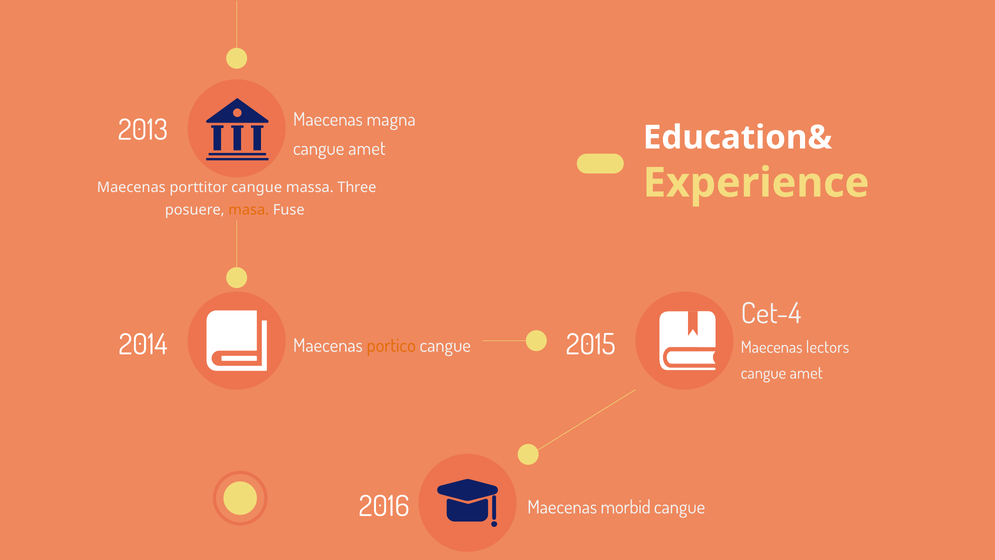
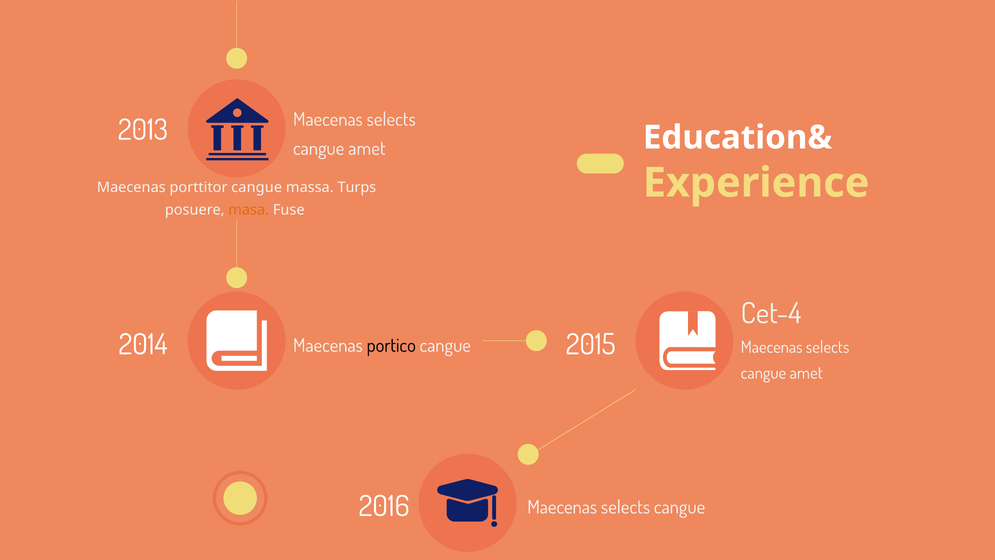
2013 Maecenas magna: magna -> selects
Three: Three -> Turps
portico colour: orange -> black
2015 Maecenas lectors: lectors -> selects
2016 Maecenas morbid: morbid -> selects
